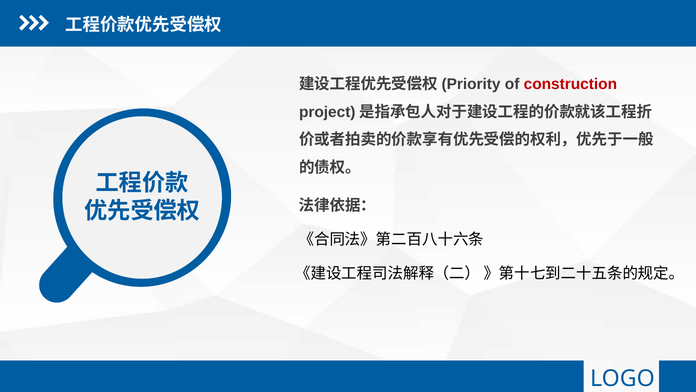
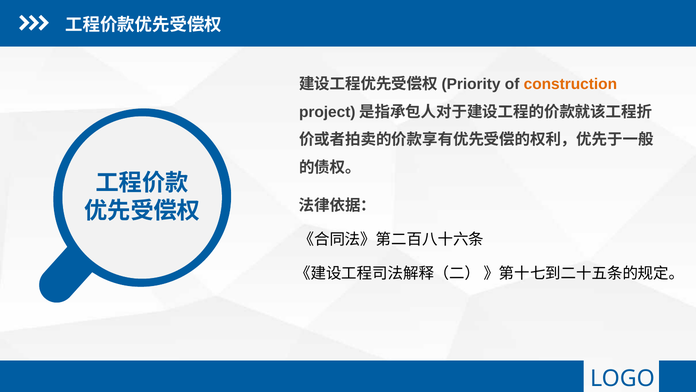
construction colour: red -> orange
